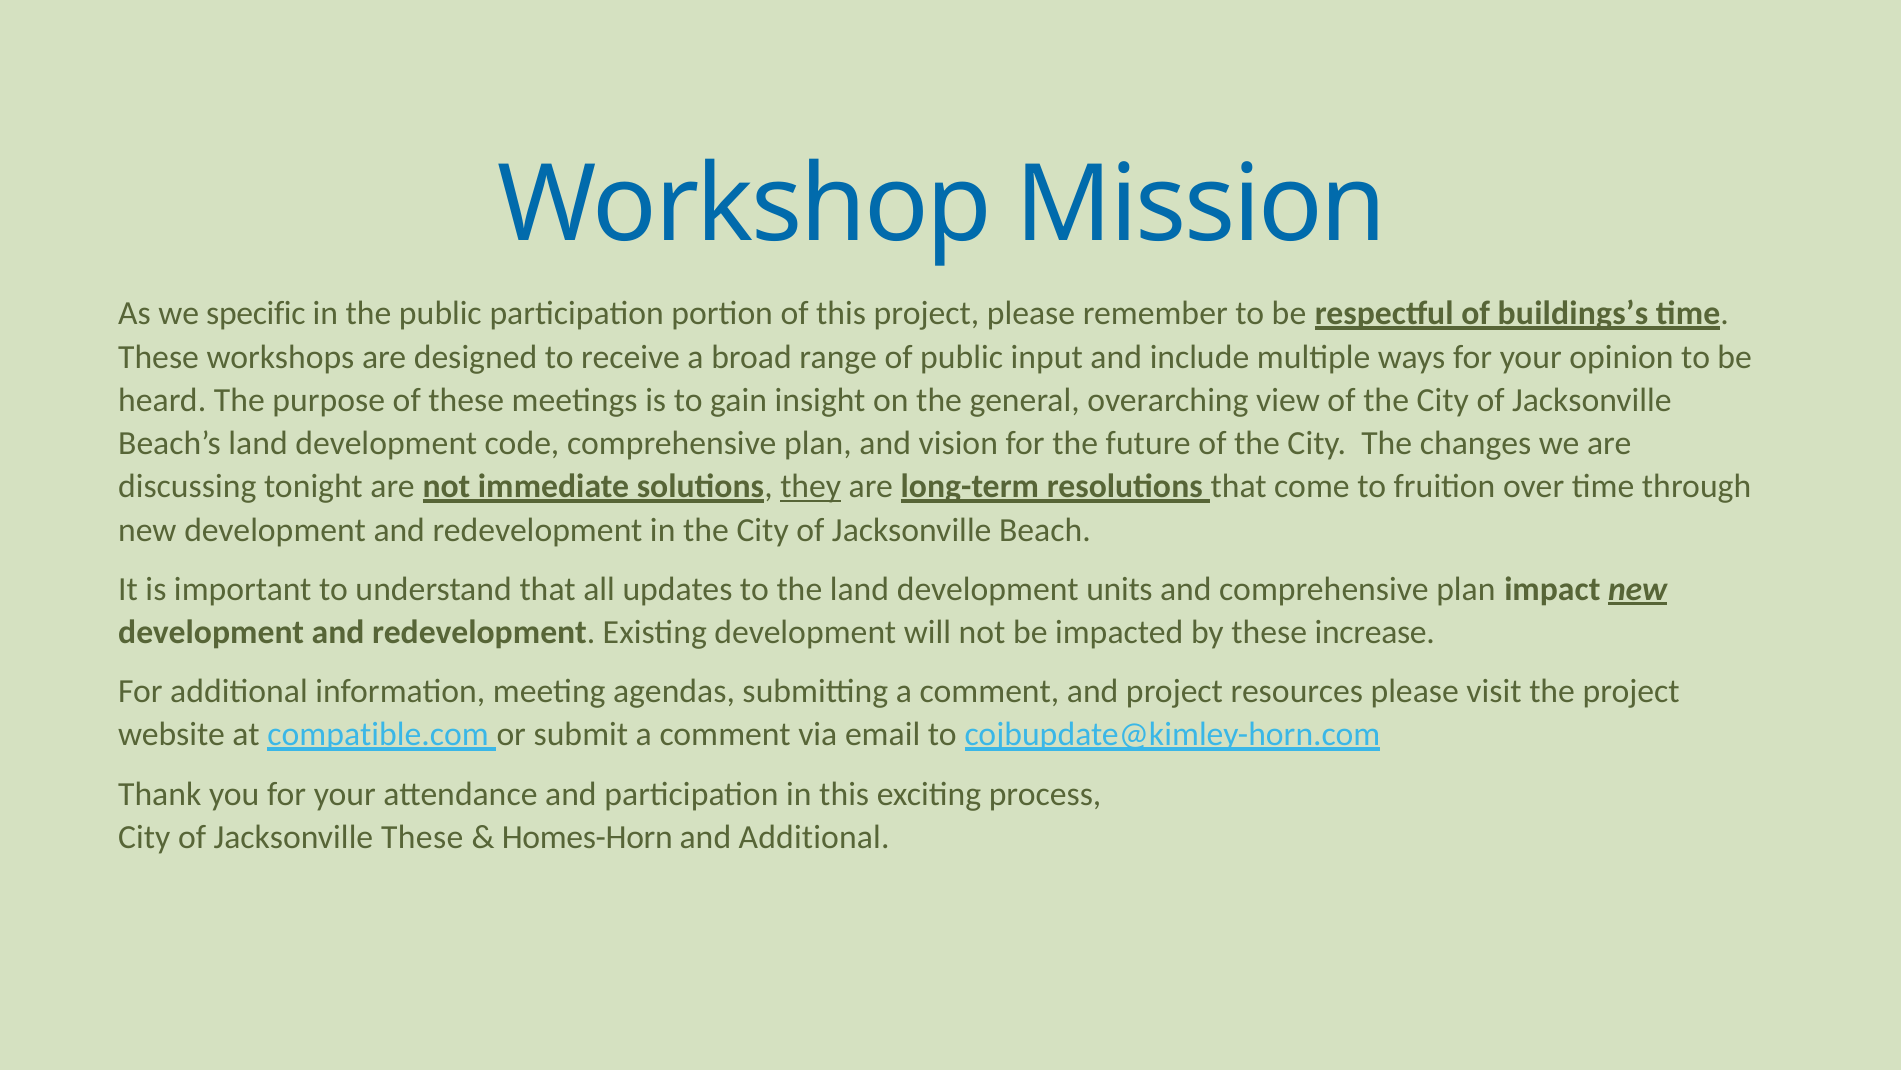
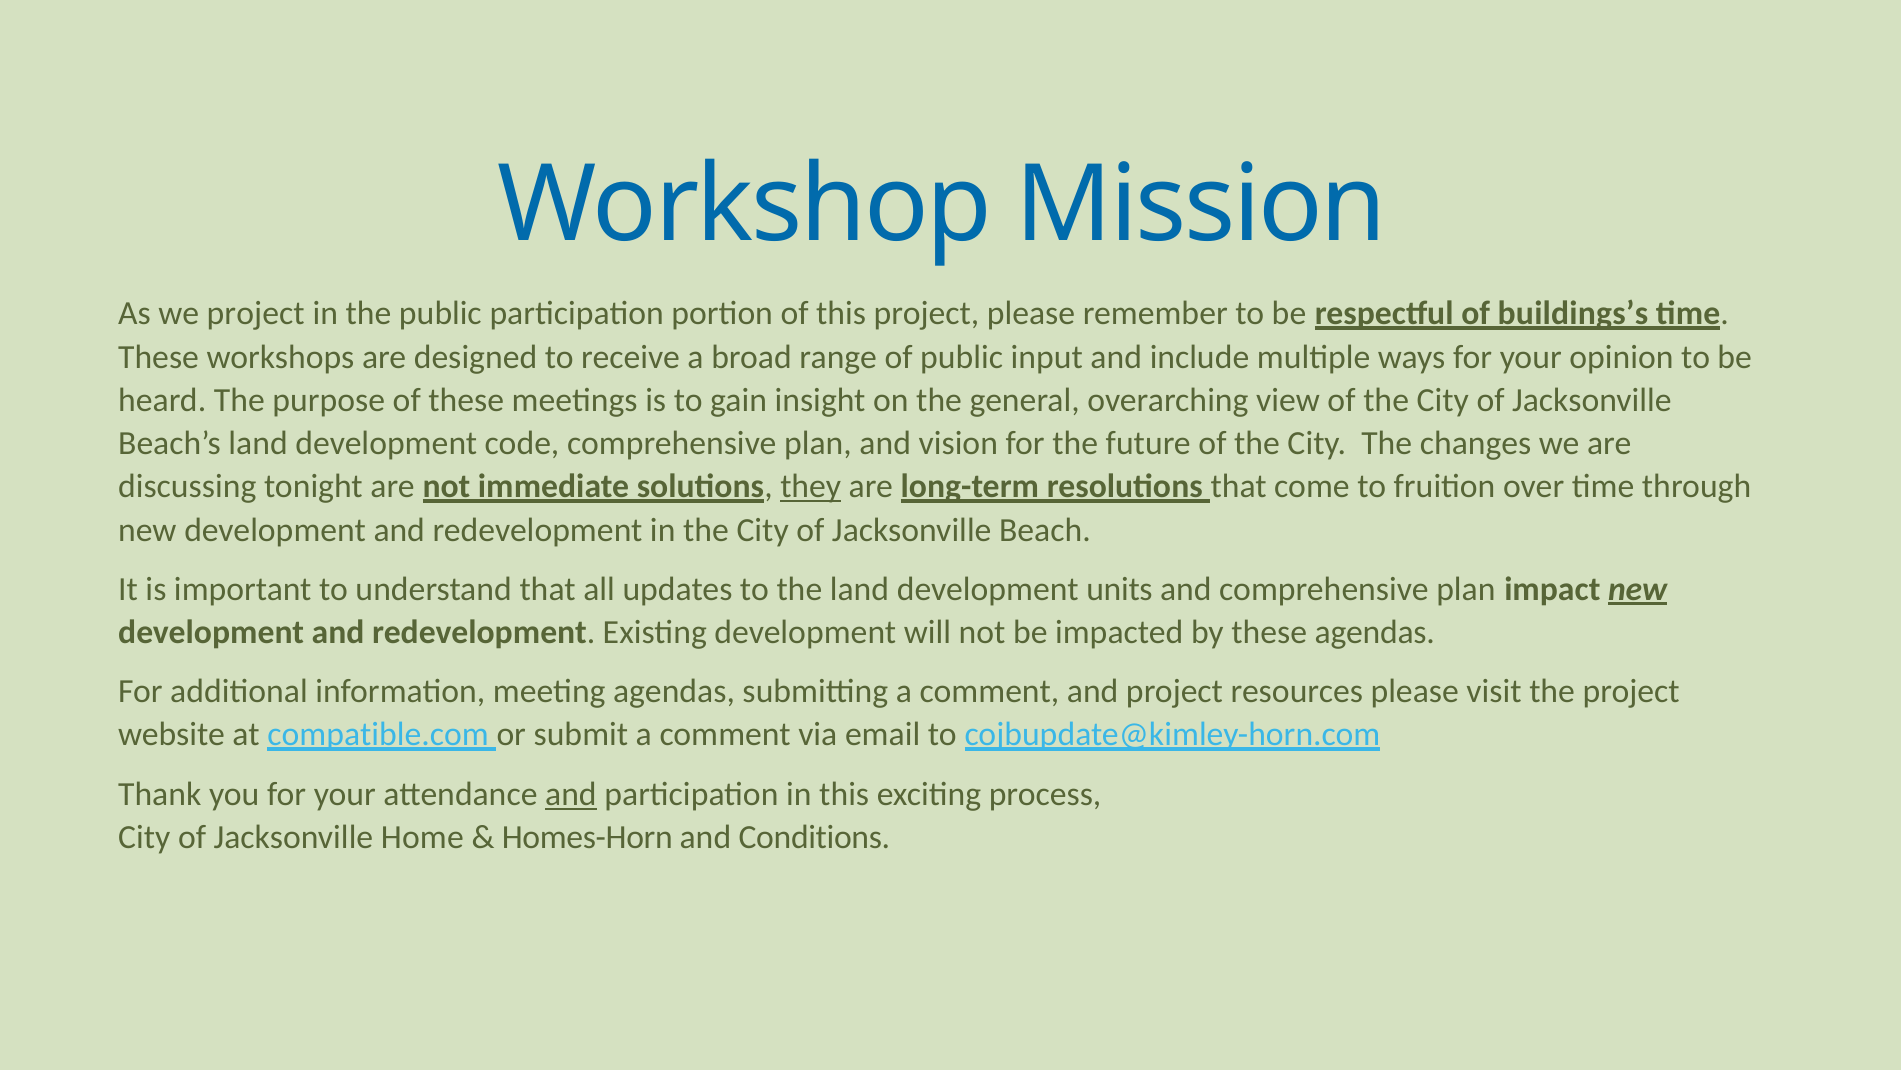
we specific: specific -> project
these increase: increase -> agendas
and at (571, 794) underline: none -> present
Jacksonville These: These -> Home
and Additional: Additional -> Conditions
